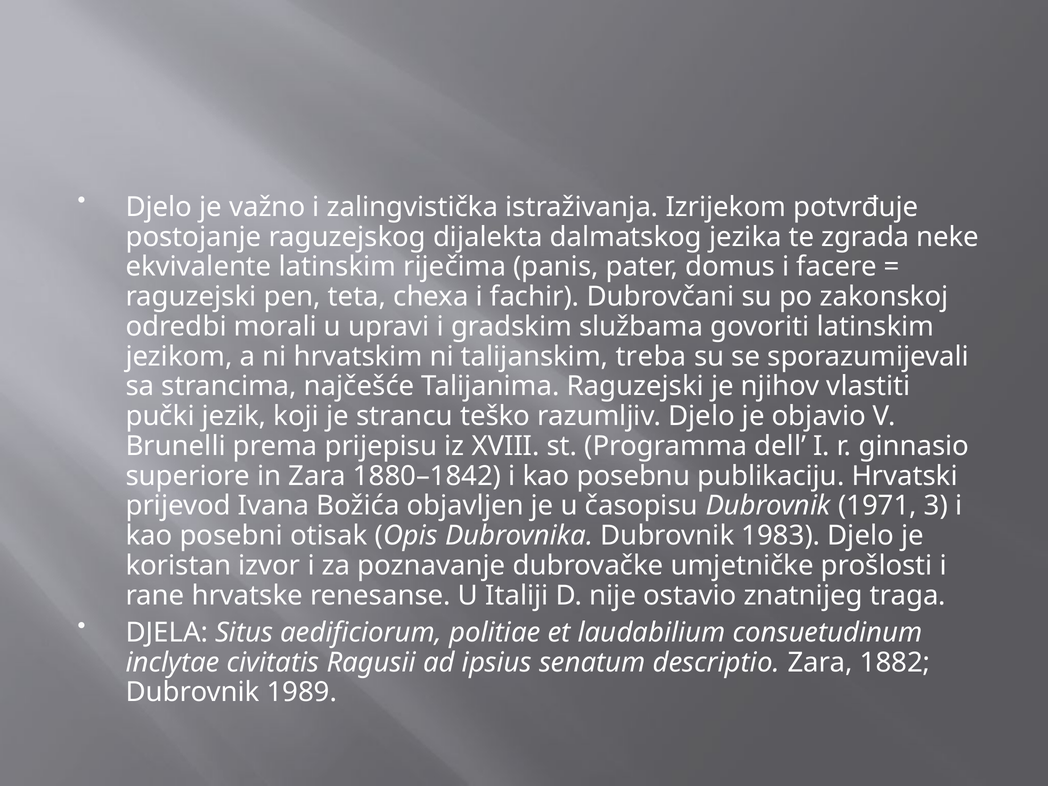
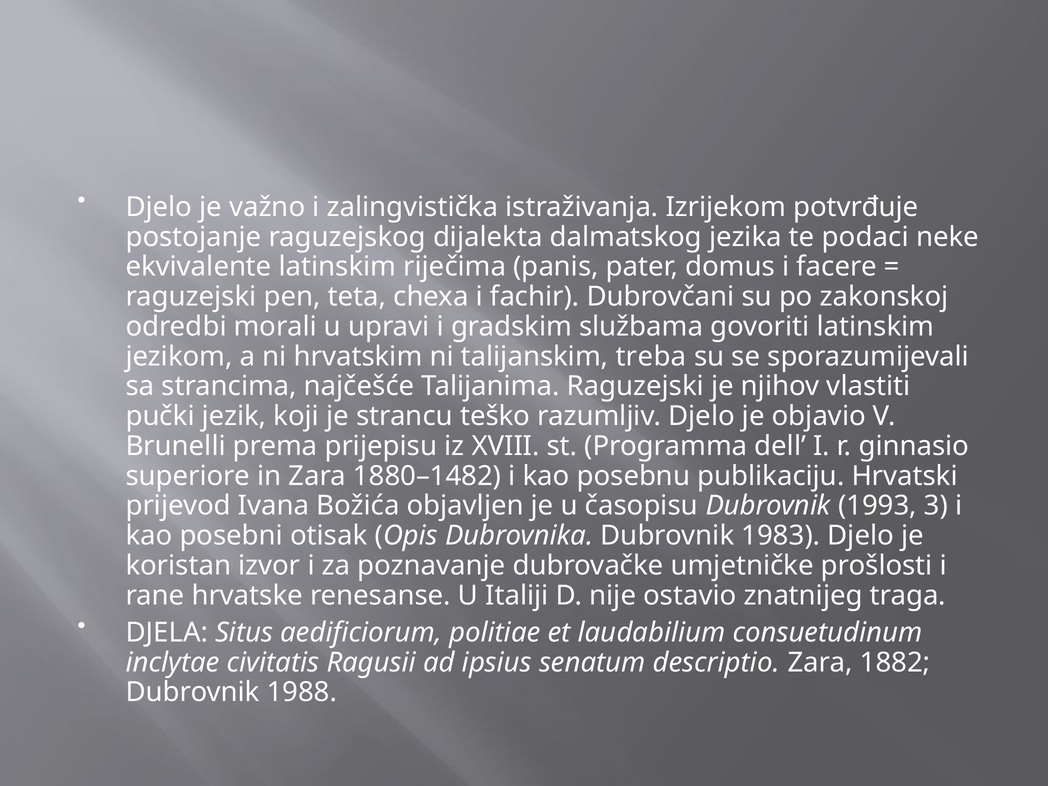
zgrada: zgrada -> podaci
1880–1842: 1880–1842 -> 1880–1482
1971: 1971 -> 1993
1989: 1989 -> 1988
